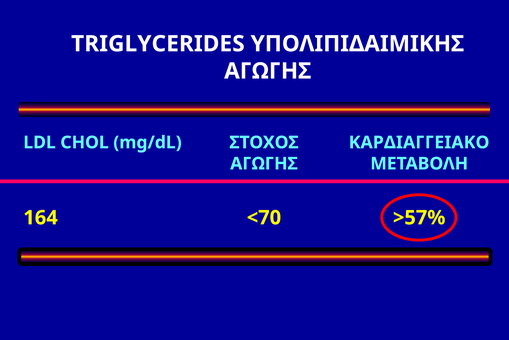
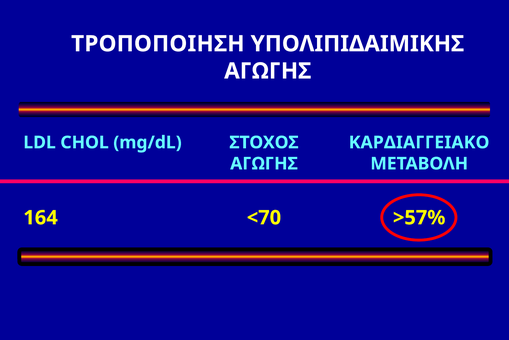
TRIGLYCERIDES: TRIGLYCERIDES -> ΤΡΟΠΟΠΟΙΗΣΗ
